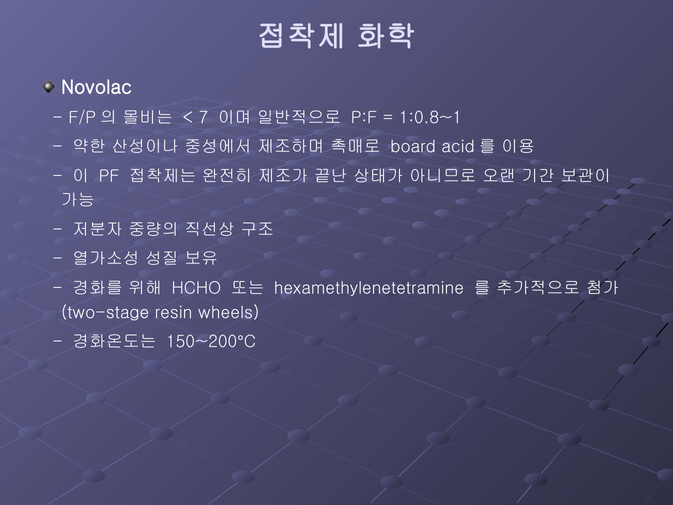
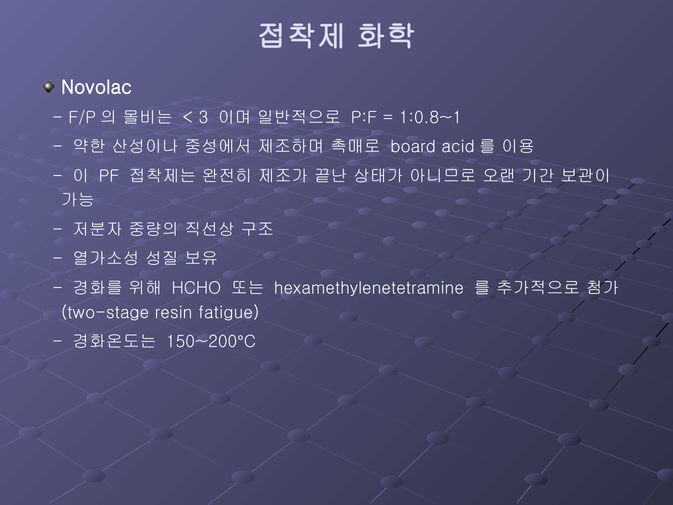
7: 7 -> 3
wheels: wheels -> fatigue
